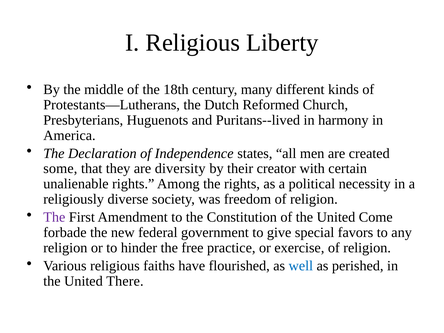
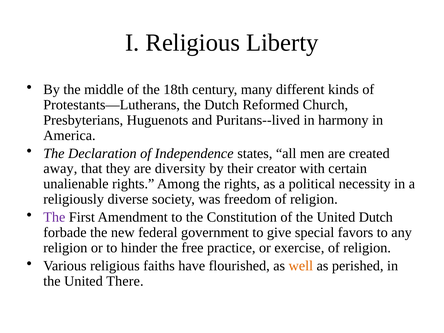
some: some -> away
United Come: Come -> Dutch
well colour: blue -> orange
